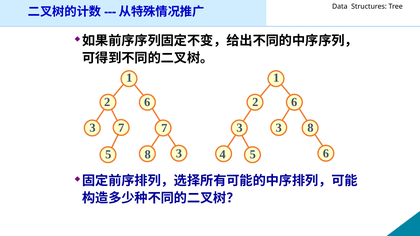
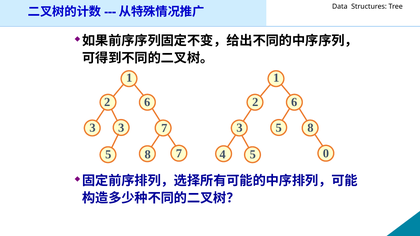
3 7: 7 -> 3
3 at (279, 128): 3 -> 5
8 3: 3 -> 7
4 6: 6 -> 0
